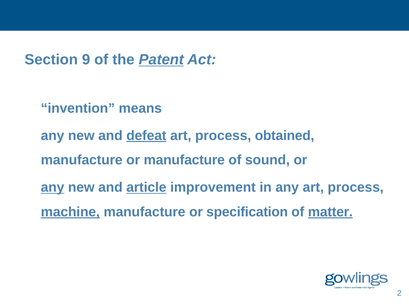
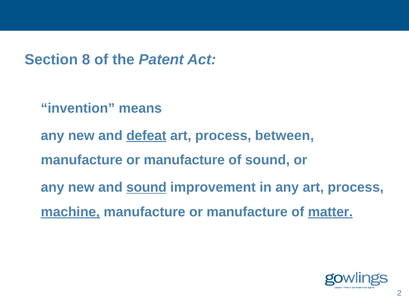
9: 9 -> 8
Patent underline: present -> none
obtained: obtained -> between
any at (53, 187) underline: present -> none
and article: article -> sound
specification at (247, 212): specification -> manufacture
